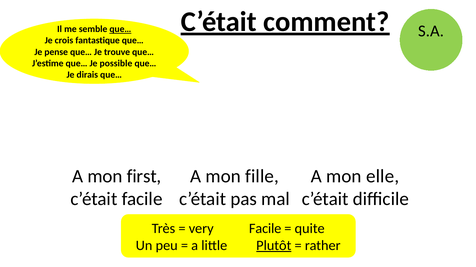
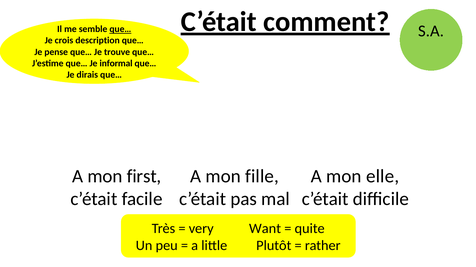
fantastique: fantastique -> description
possible: possible -> informal
very Facile: Facile -> Want
Plutôt underline: present -> none
